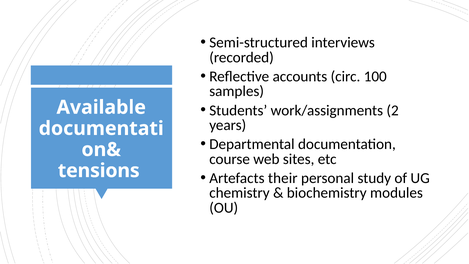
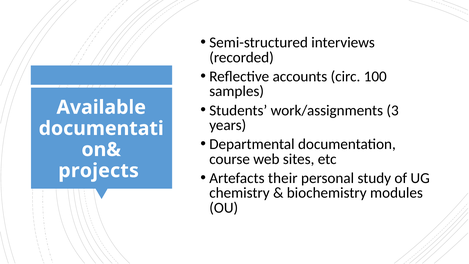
2: 2 -> 3
tensions: tensions -> projects
